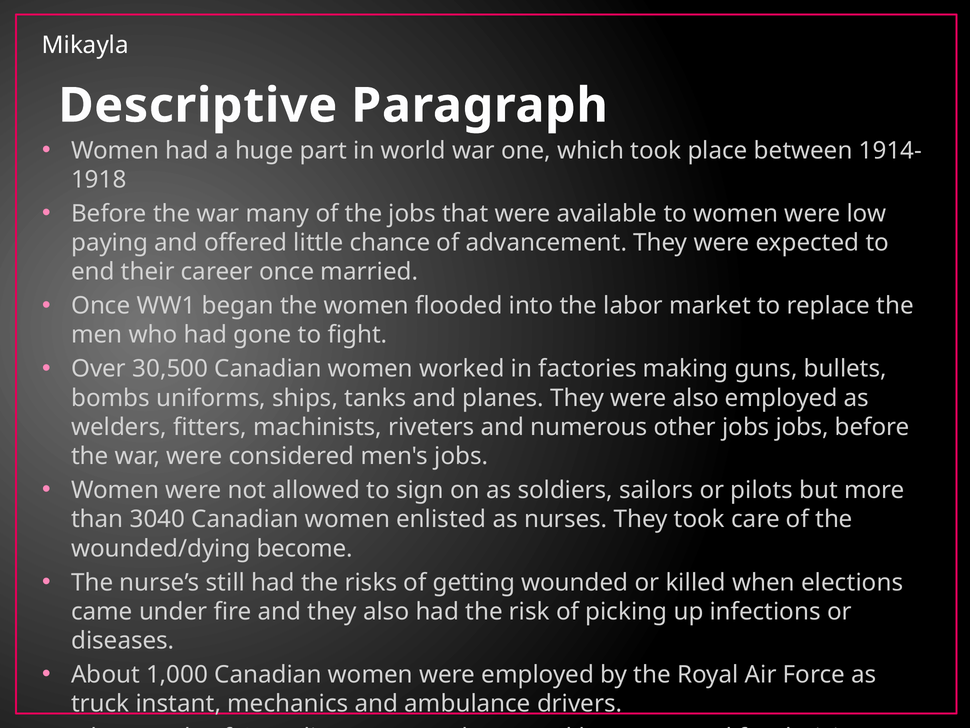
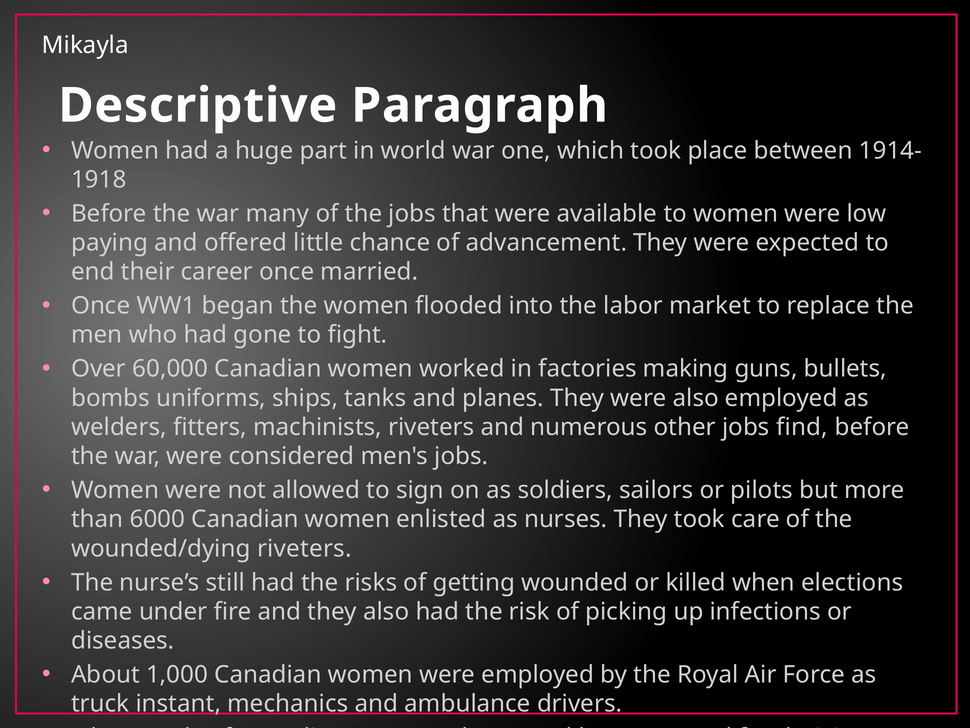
30,500: 30,500 -> 60,000
jobs jobs: jobs -> find
3040: 3040 -> 6000
wounded/dying become: become -> riveters
